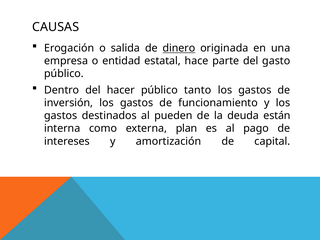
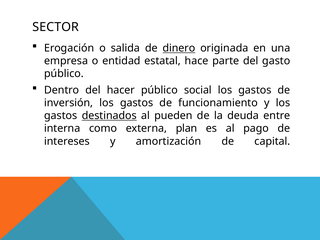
CAUSAS: CAUSAS -> SECTOR
tanto: tanto -> social
destinados underline: none -> present
están: están -> entre
